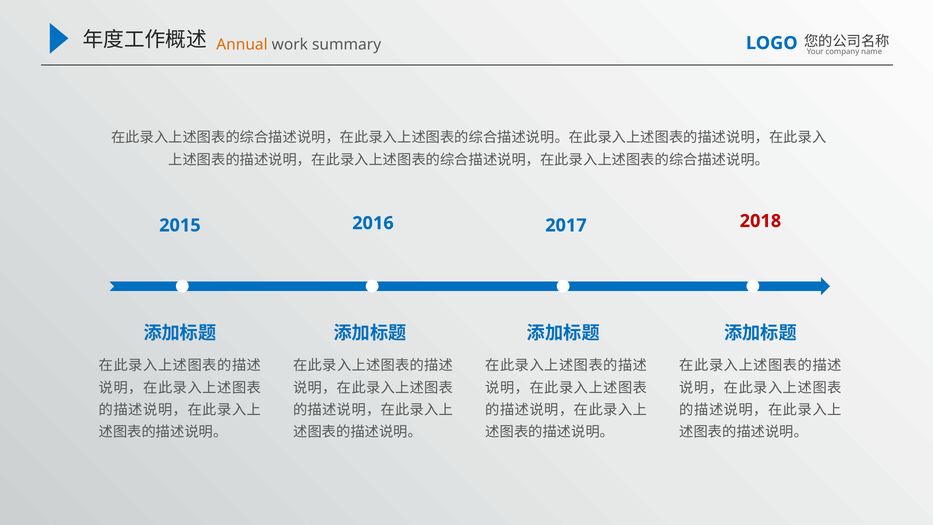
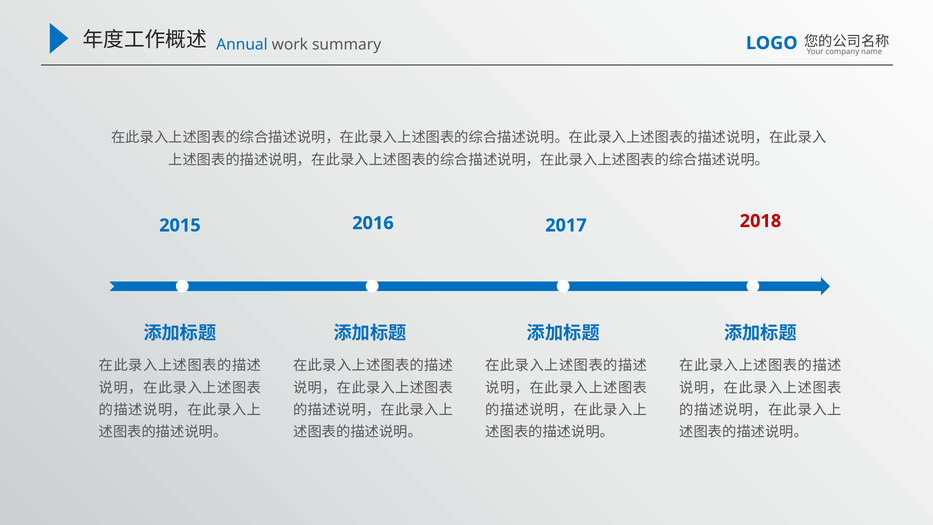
Annual colour: orange -> blue
